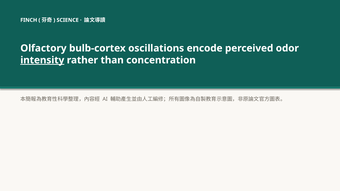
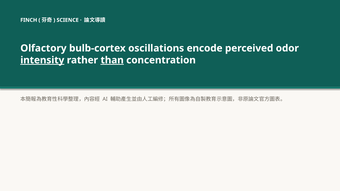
than underline: none -> present
